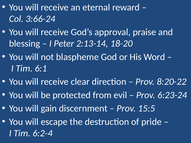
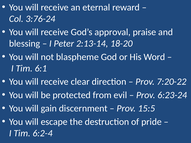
3:66-24: 3:66-24 -> 3:76-24
8:20-22: 8:20-22 -> 7:20-22
